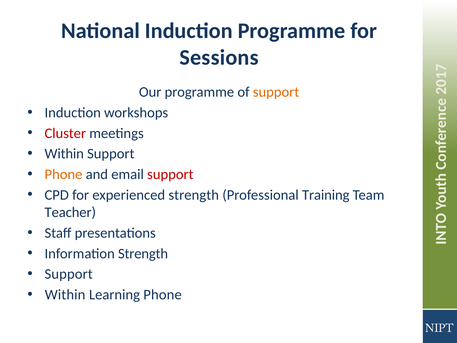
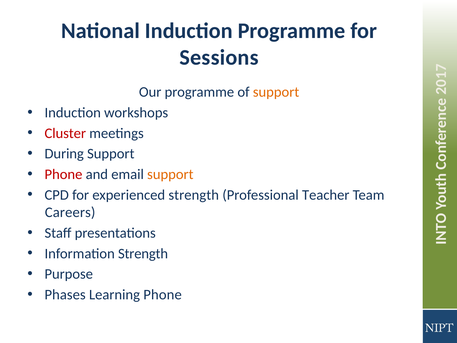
Within at (64, 154): Within -> During
Phone at (63, 174) colour: orange -> red
support at (170, 174) colour: red -> orange
Training: Training -> Teacher
Teacher: Teacher -> Careers
Support at (69, 274): Support -> Purpose
Within at (65, 294): Within -> Phases
